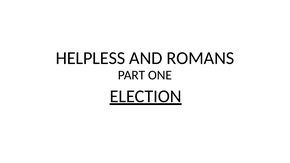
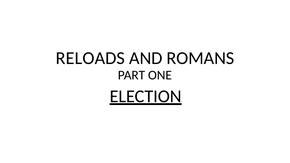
HELPLESS: HELPLESS -> RELOADS
